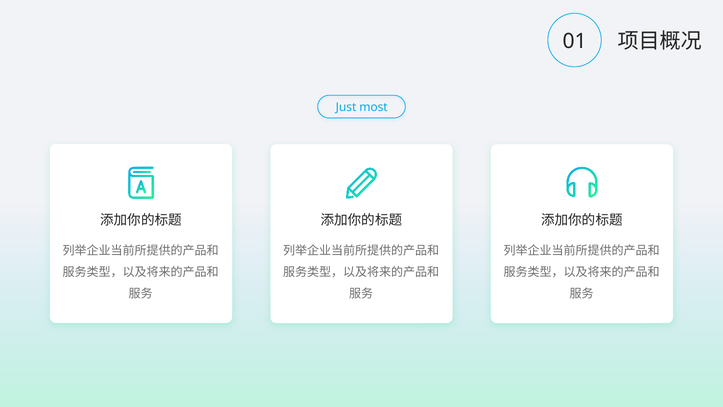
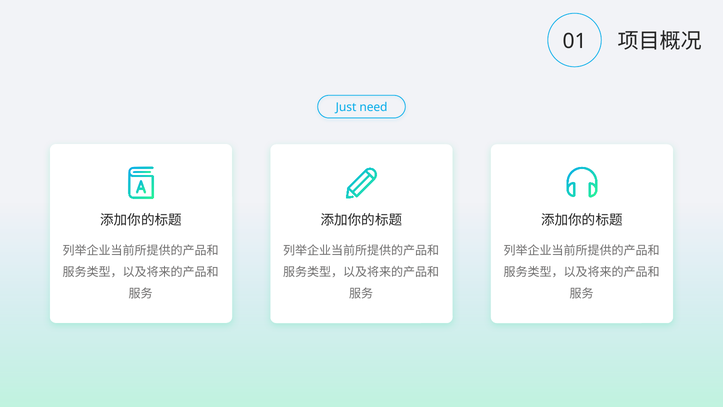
most: most -> need
